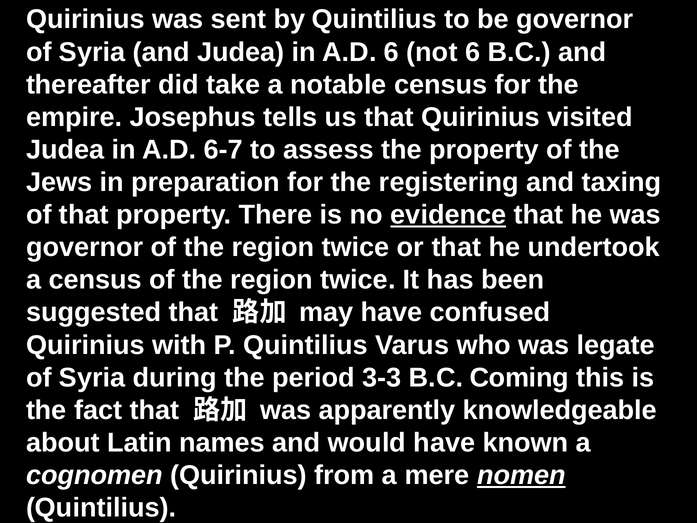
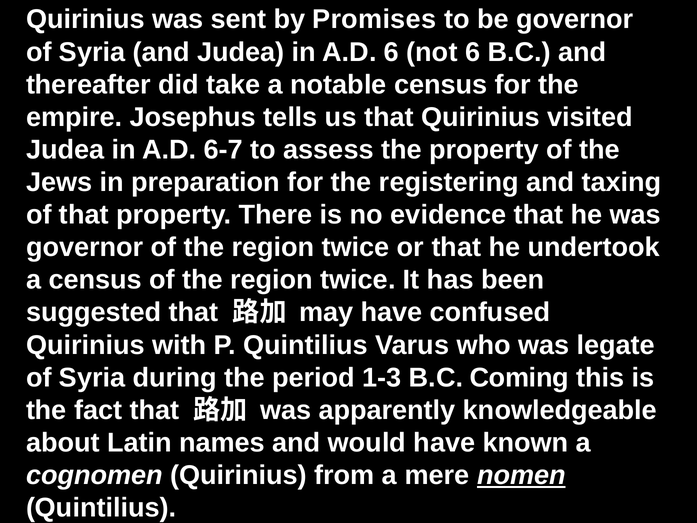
by Quintilius: Quintilius -> Promises
evidence underline: present -> none
3-3: 3-3 -> 1-3
